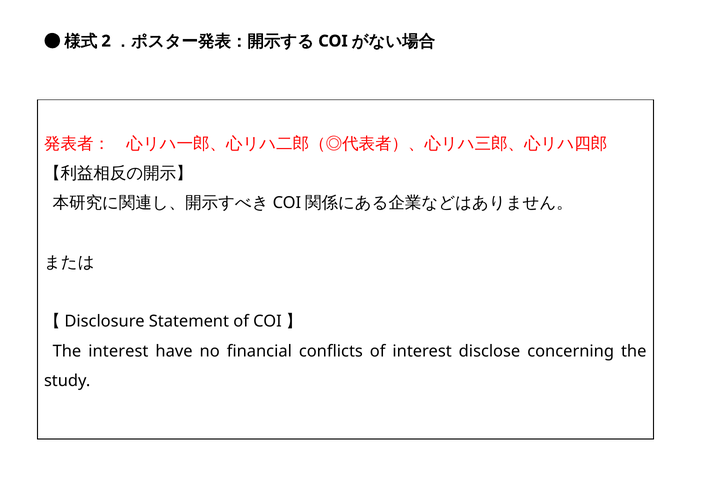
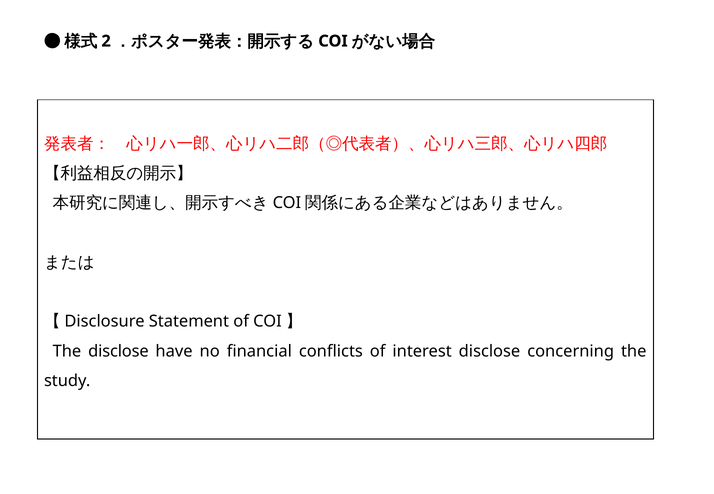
The interest: interest -> disclose
